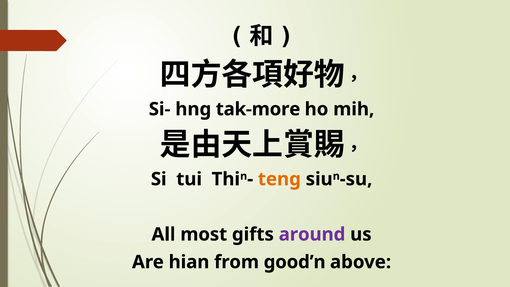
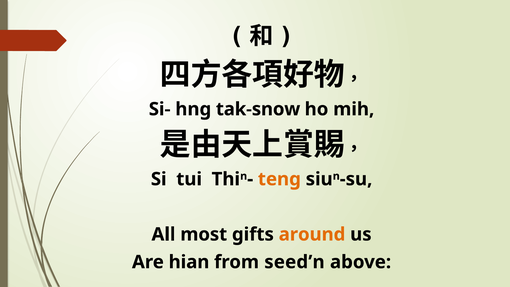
tak-more: tak-more -> tak-snow
around colour: purple -> orange
good’n: good’n -> seed’n
